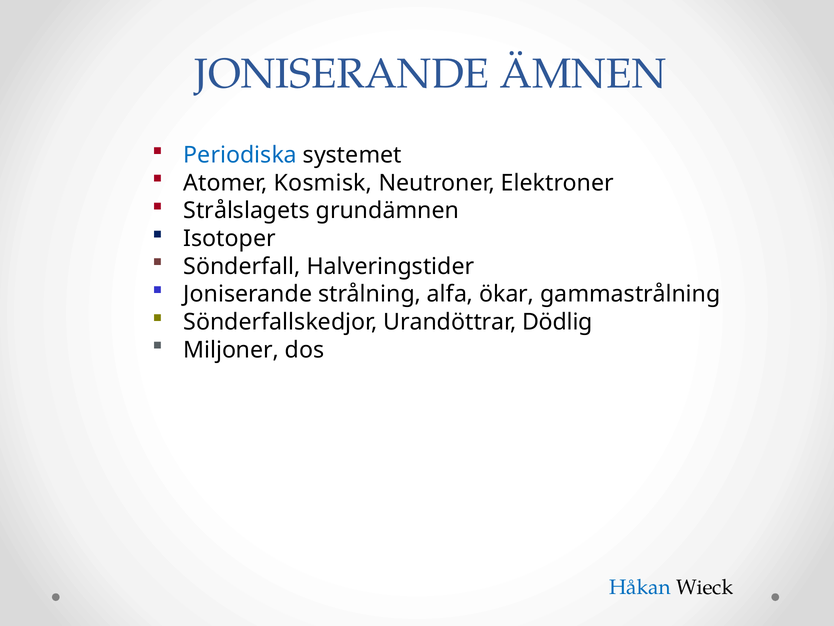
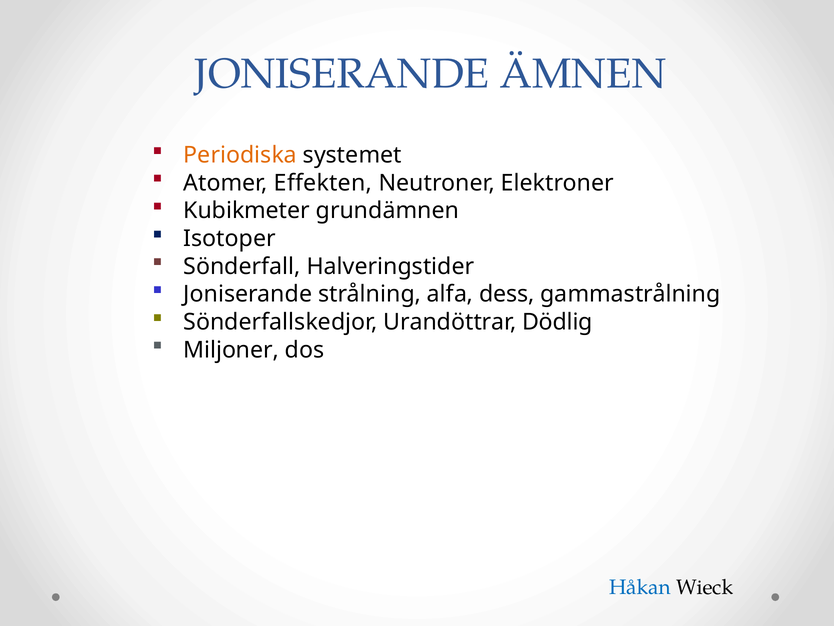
Periodiska colour: blue -> orange
Kosmisk: Kosmisk -> Effekten
Strålslagets: Strålslagets -> Kubikmeter
ökar: ökar -> dess
